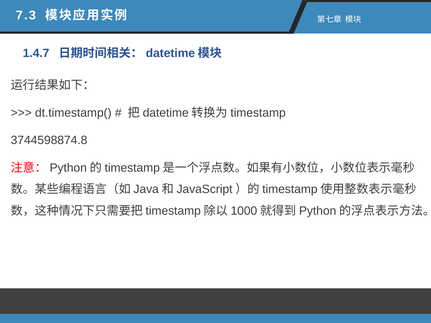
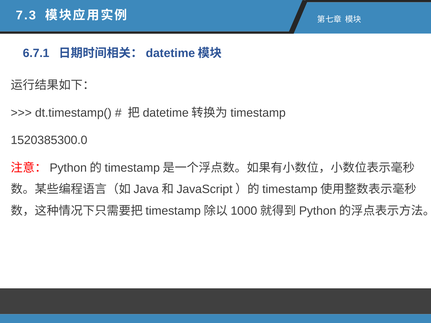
1.4.7: 1.4.7 -> 6.7.1
3744598874.8: 3744598874.8 -> 1520385300.0
